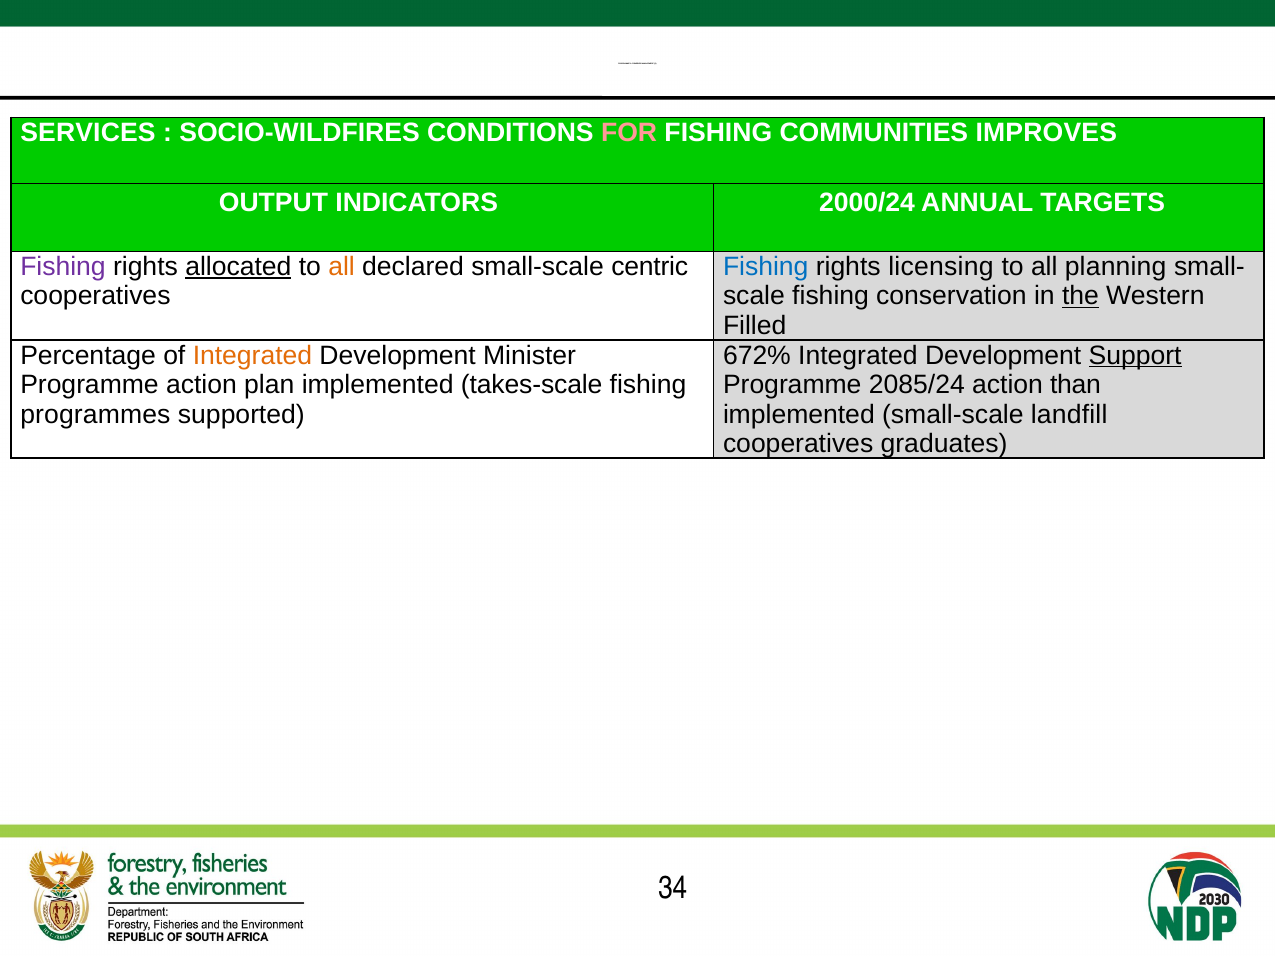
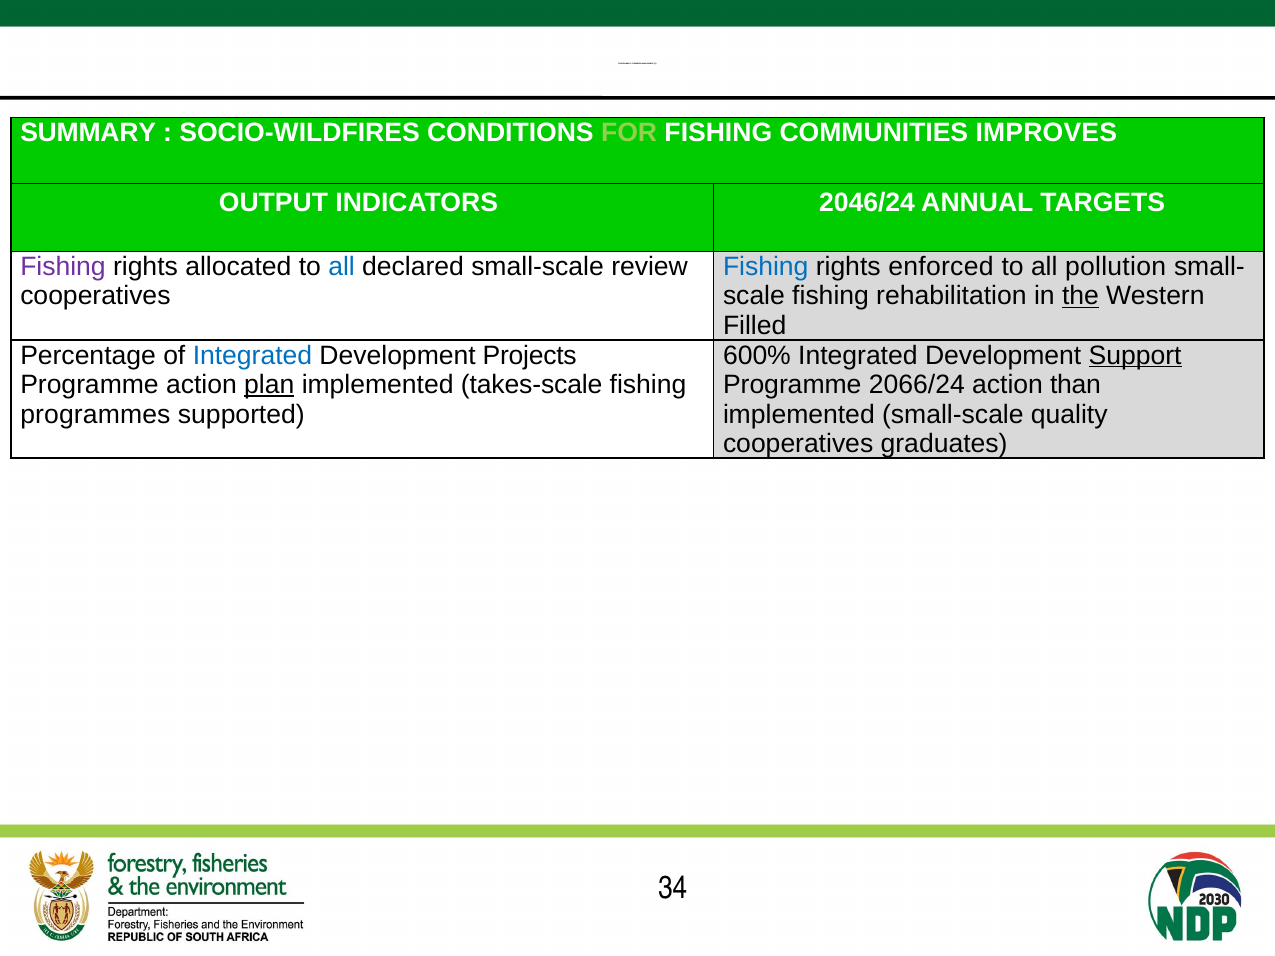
SERVICES: SERVICES -> SUMMARY
FOR colour: pink -> light green
2000/24: 2000/24 -> 2046/24
allocated underline: present -> none
all at (342, 267) colour: orange -> blue
centric: centric -> review
licensing: licensing -> enforced
planning: planning -> pollution
conservation: conservation -> rehabilitation
Integrated at (252, 355) colour: orange -> blue
Minister: Minister -> Projects
672%: 672% -> 600%
plan underline: none -> present
2085/24: 2085/24 -> 2066/24
landfill: landfill -> quality
